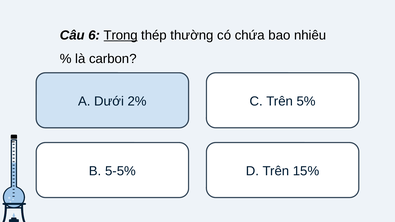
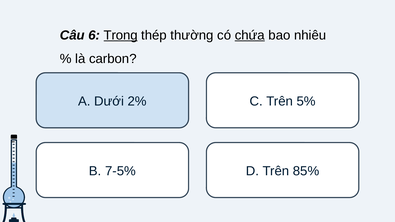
chứa underline: none -> present
5-5%: 5-5% -> 7-5%
15%: 15% -> 85%
